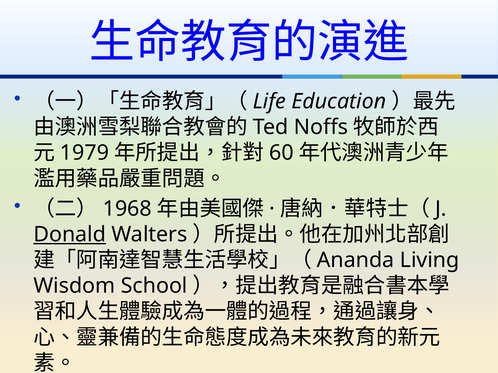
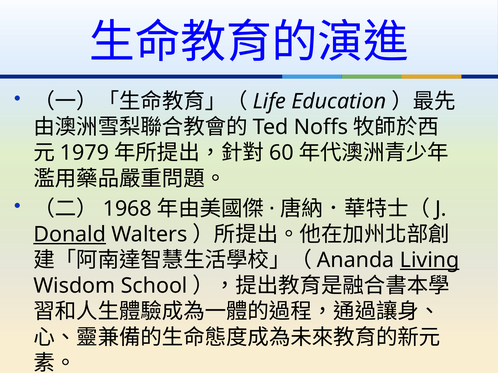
Living underline: none -> present
